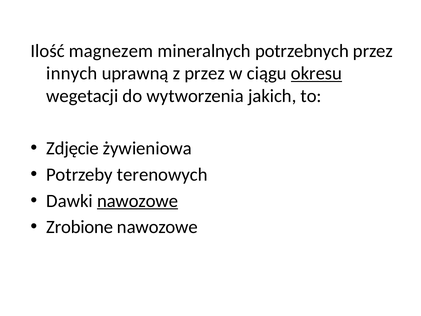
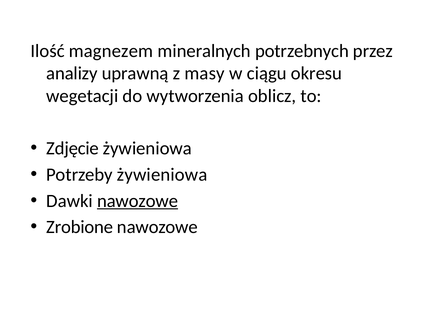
innych: innych -> analizy
z przez: przez -> masy
okresu underline: present -> none
jakich: jakich -> oblicz
Potrzeby terenowych: terenowych -> żywieniowa
